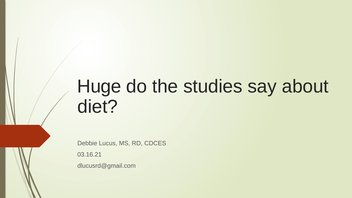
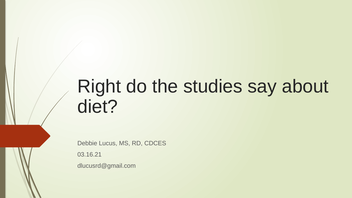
Huge: Huge -> Right
